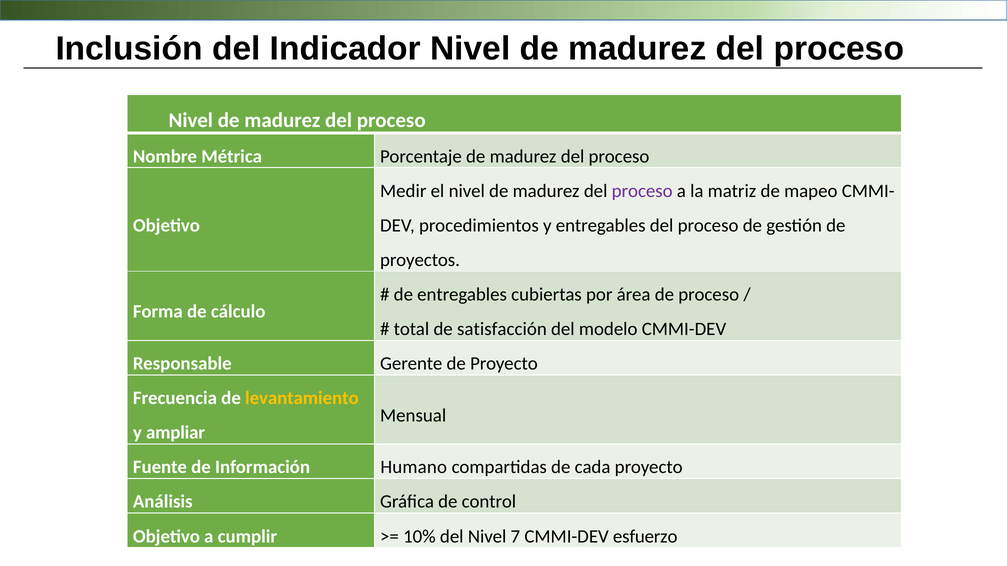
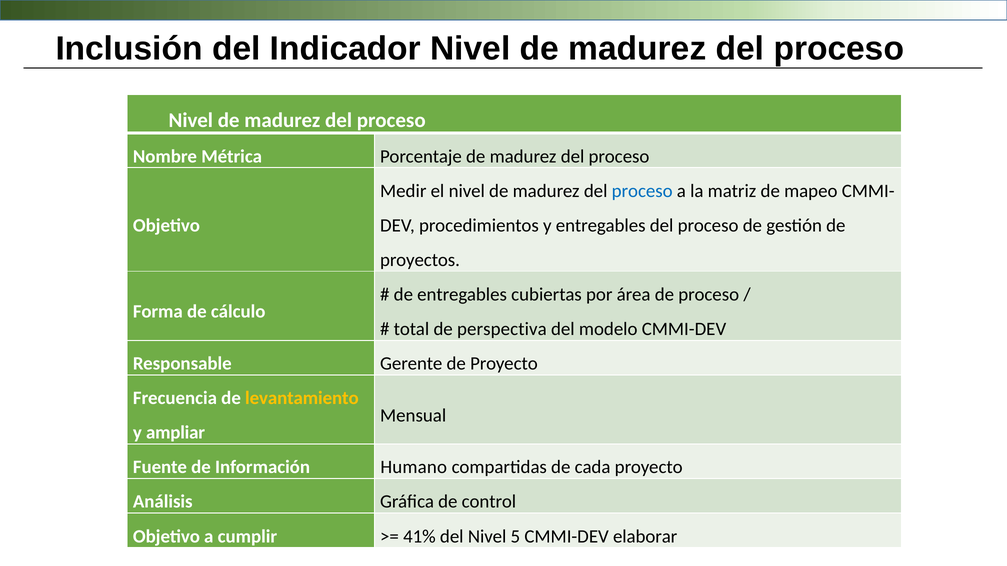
proceso at (642, 191) colour: purple -> blue
satisfacción: satisfacción -> perspectiva
10%: 10% -> 41%
7: 7 -> 5
esfuerzo: esfuerzo -> elaborar
